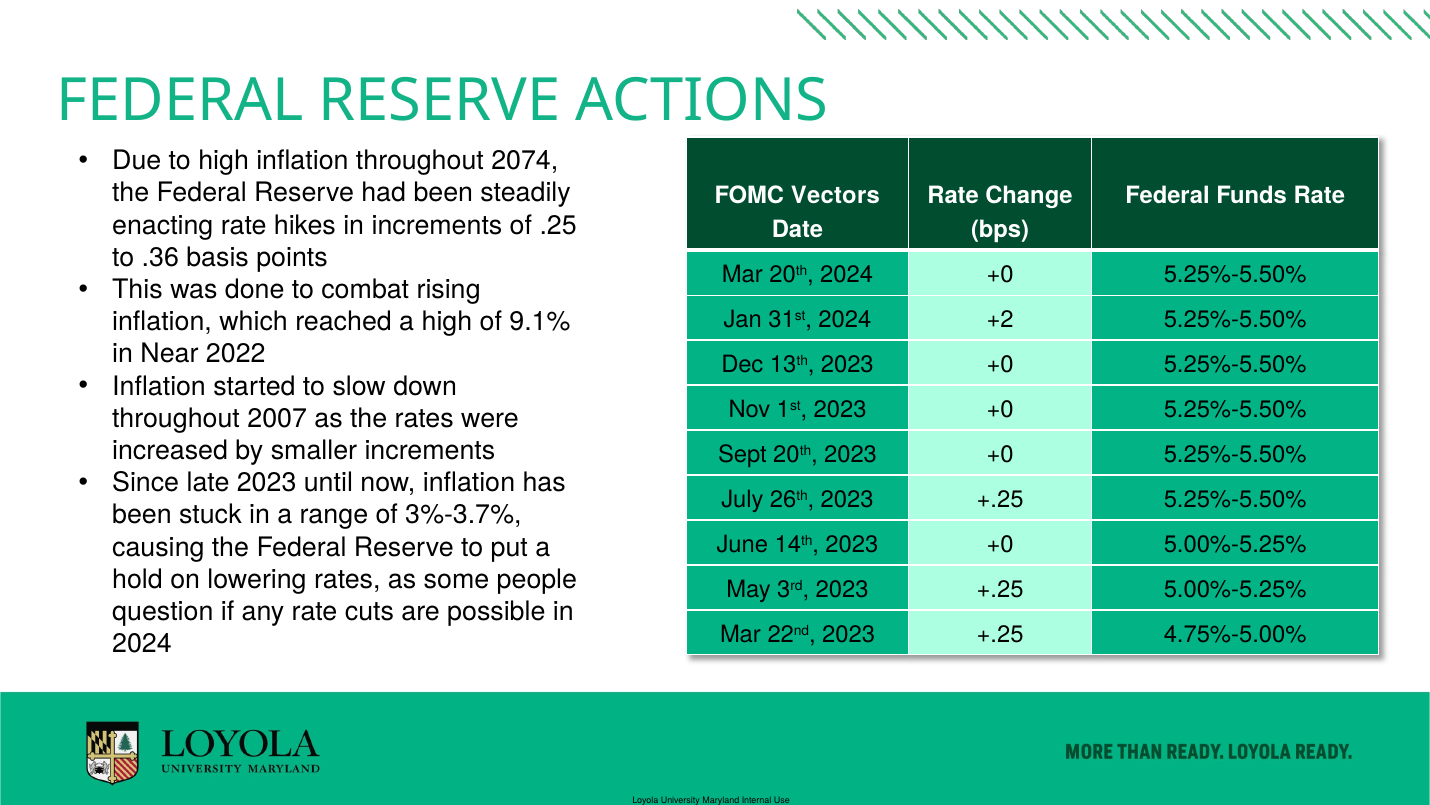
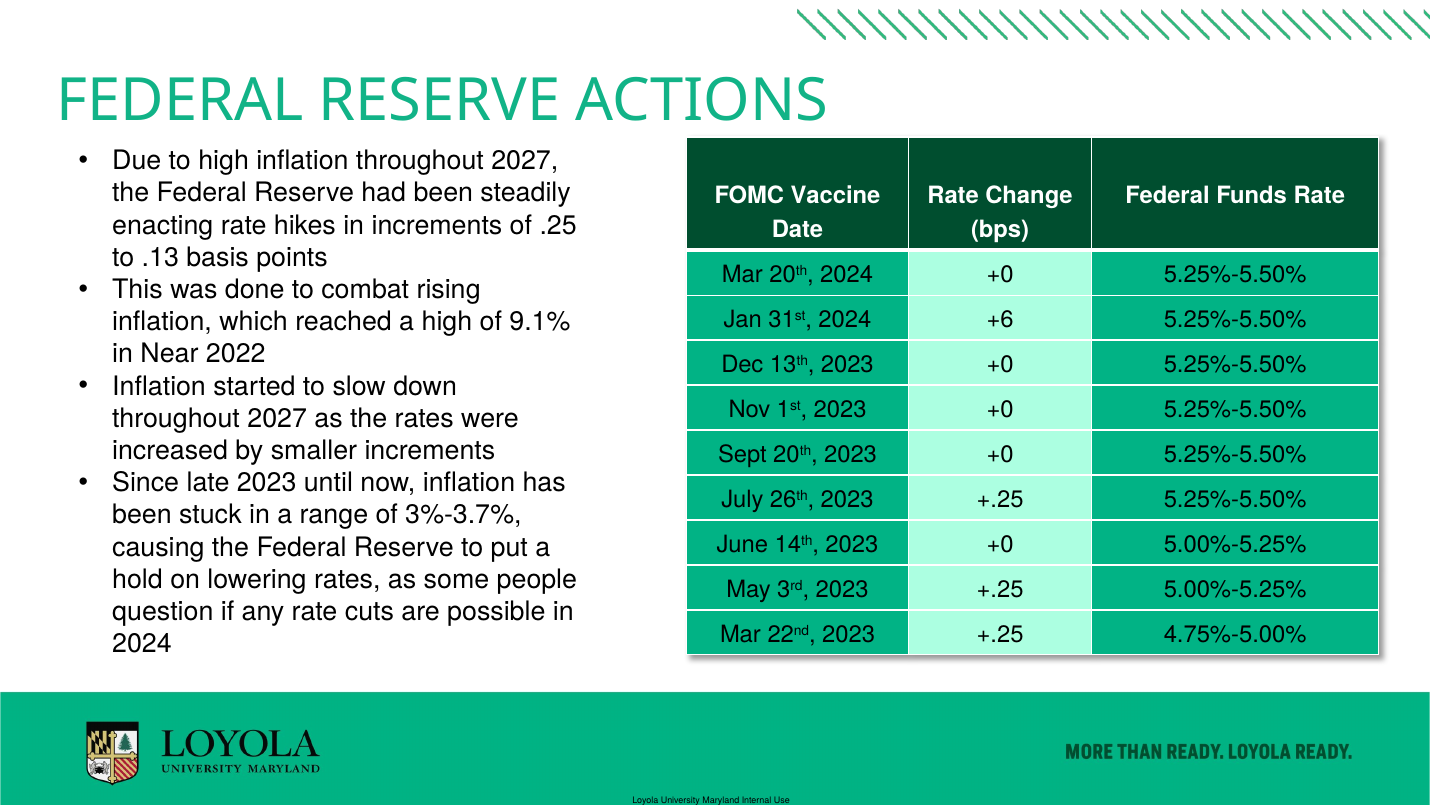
inflation throughout 2074: 2074 -> 2027
Vectors: Vectors -> Vaccine
.36: .36 -> .13
+2: +2 -> +6
2007 at (277, 418): 2007 -> 2027
